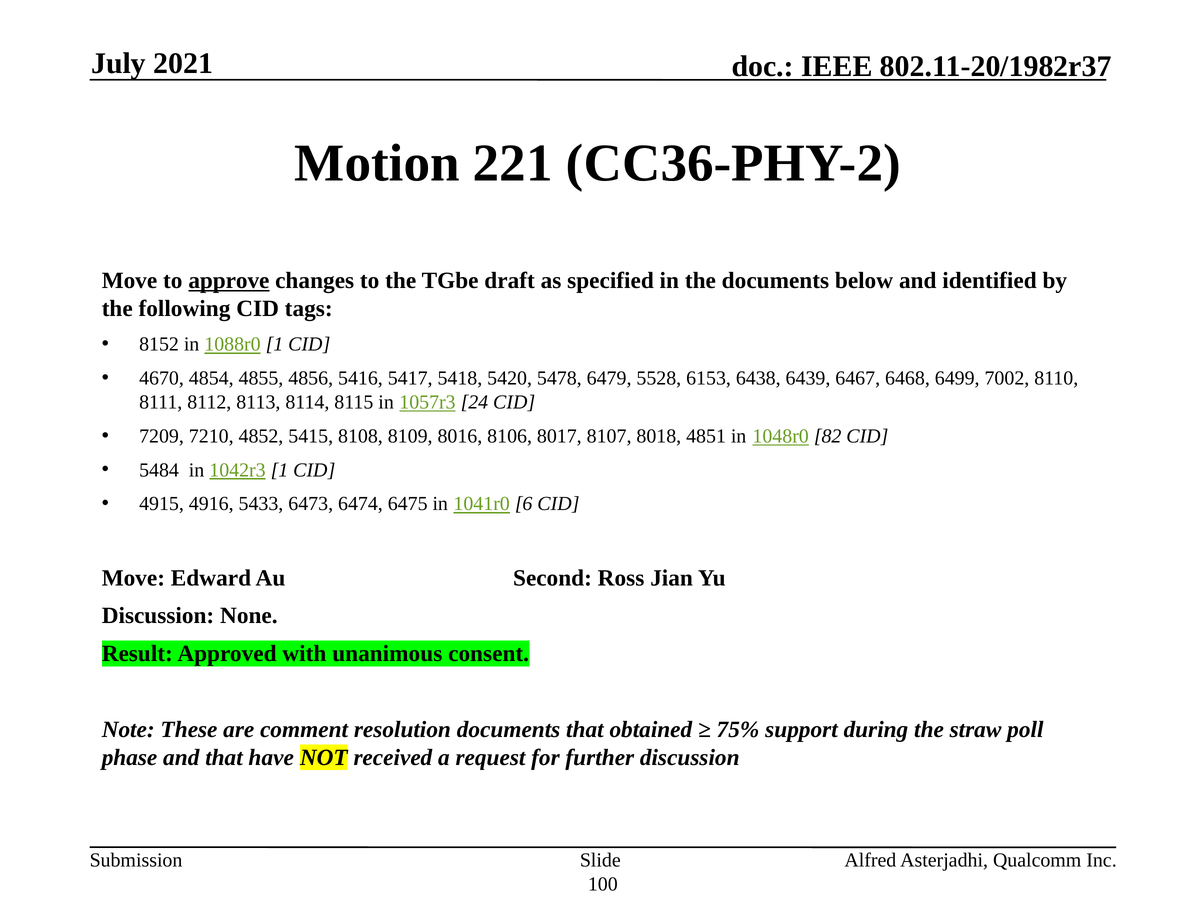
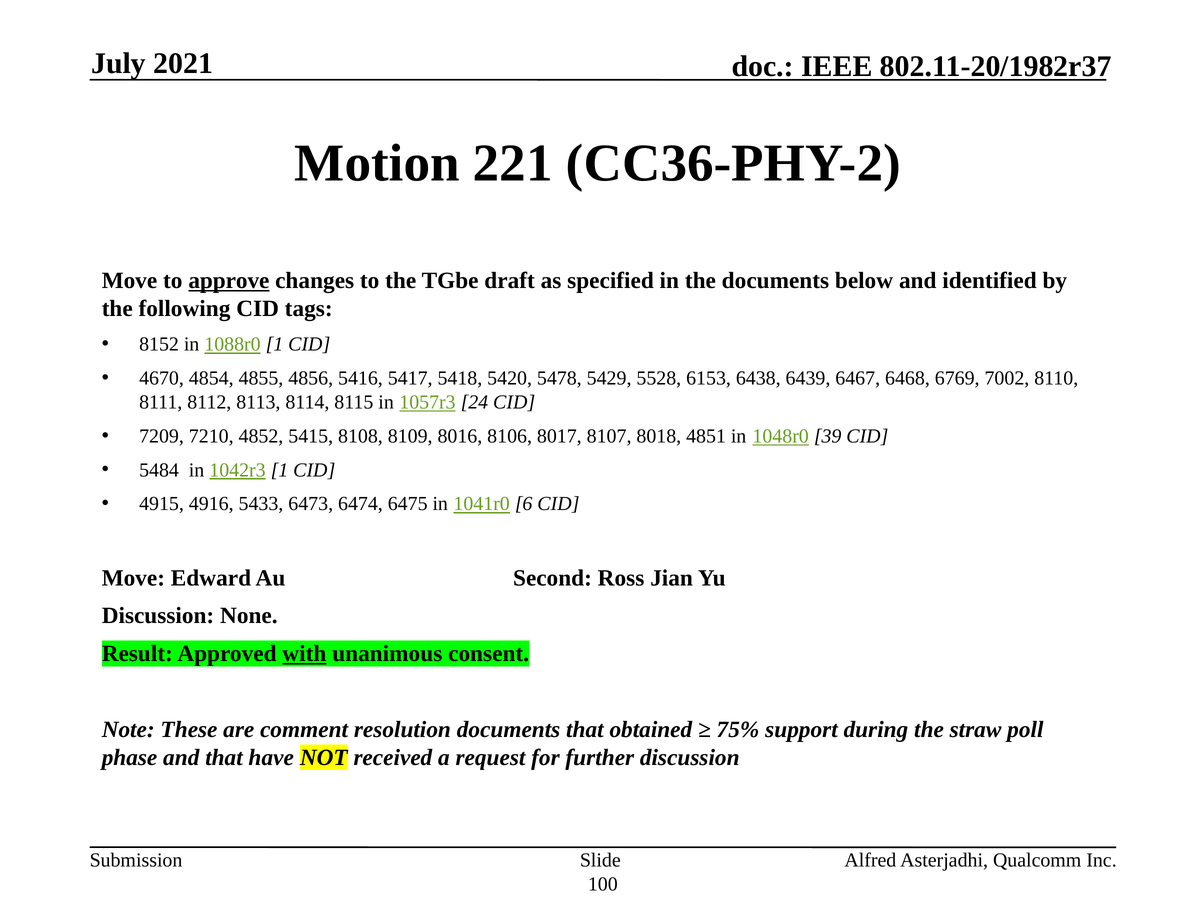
6479: 6479 -> 5429
6499: 6499 -> 6769
82: 82 -> 39
with underline: none -> present
